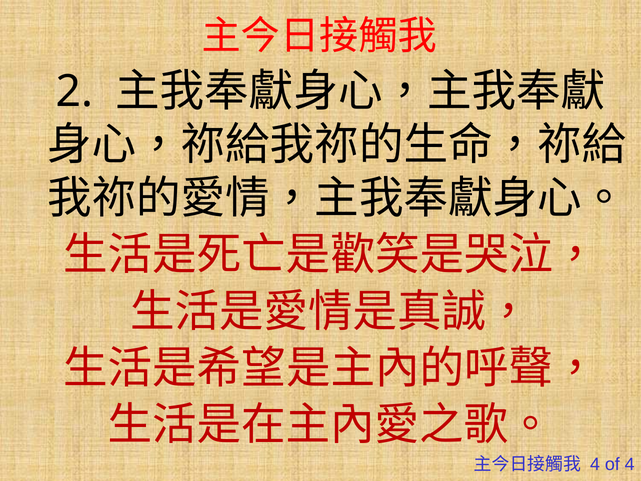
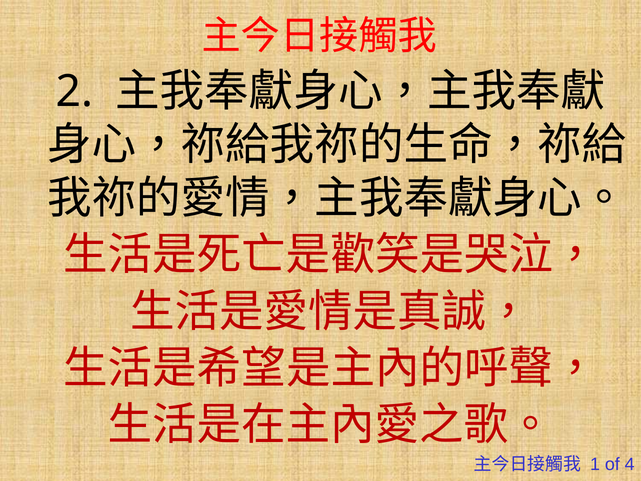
4 at (595, 464): 4 -> 1
